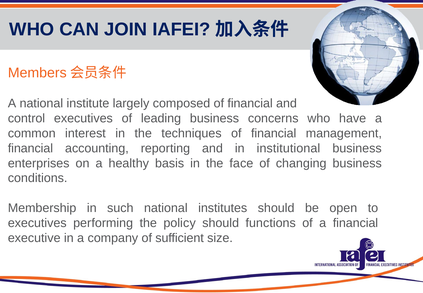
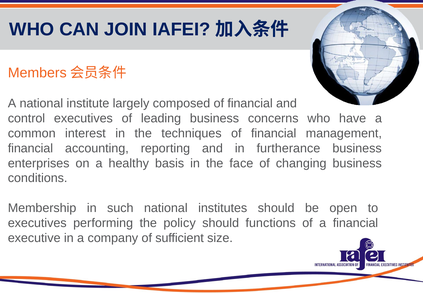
institutional: institutional -> furtherance
